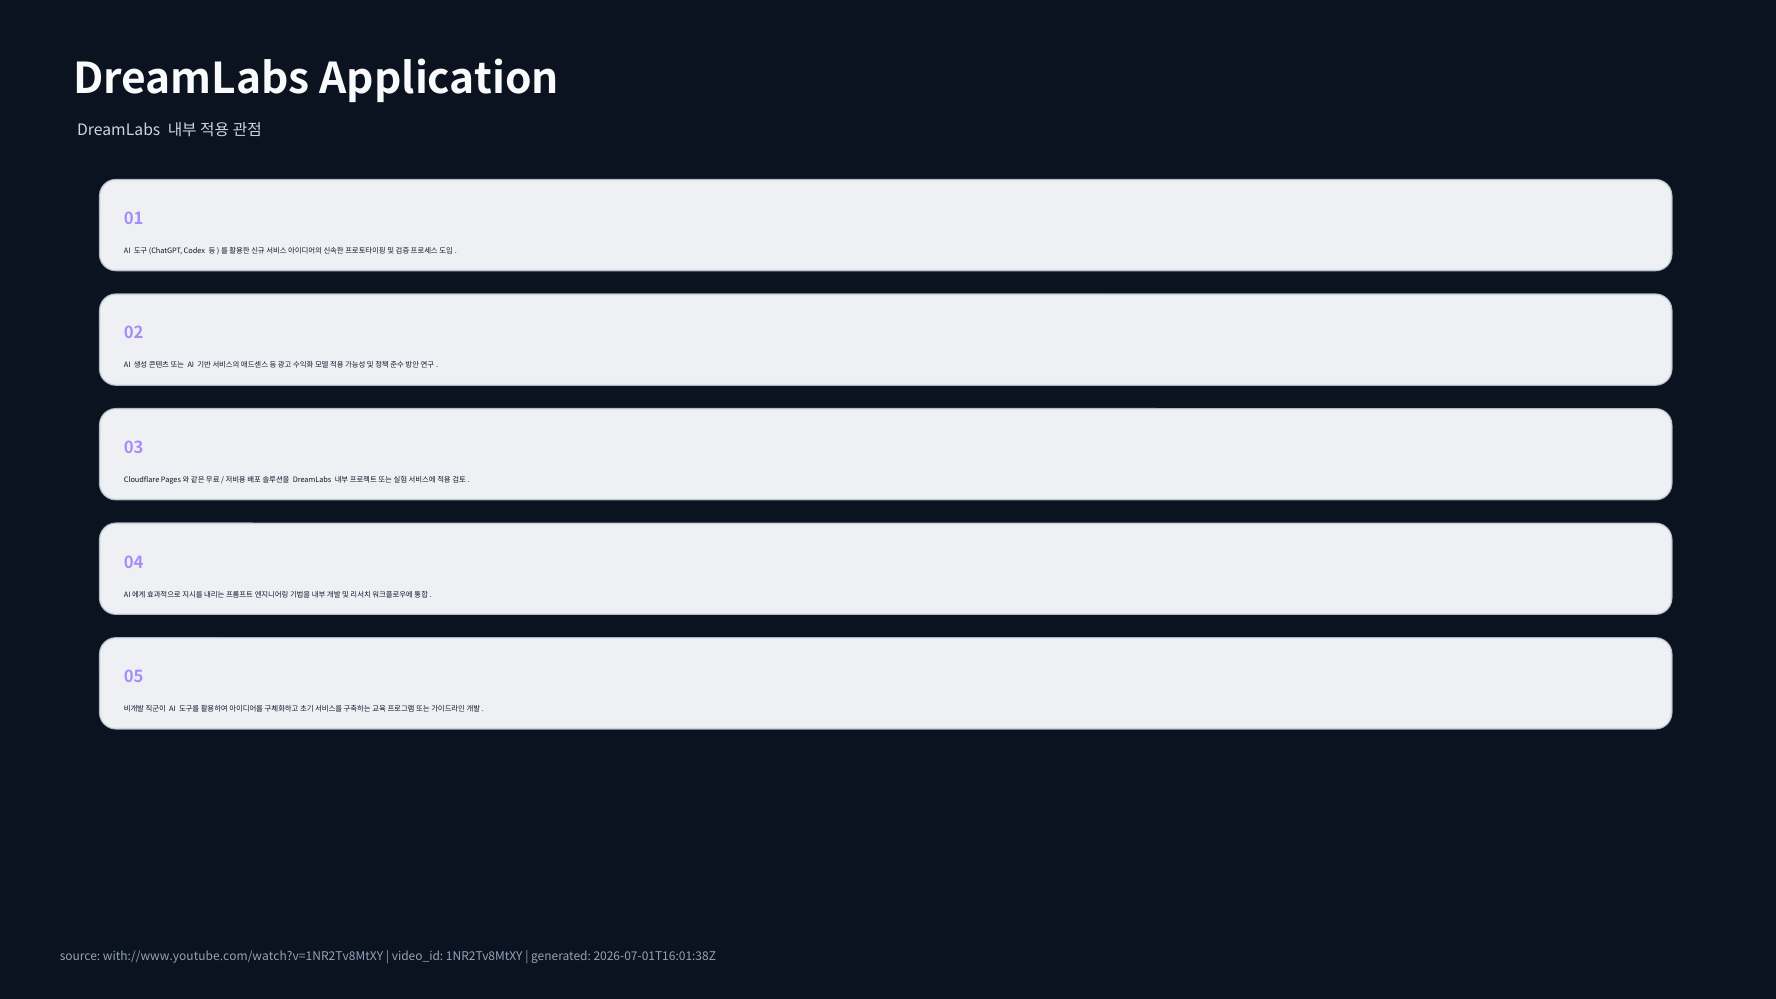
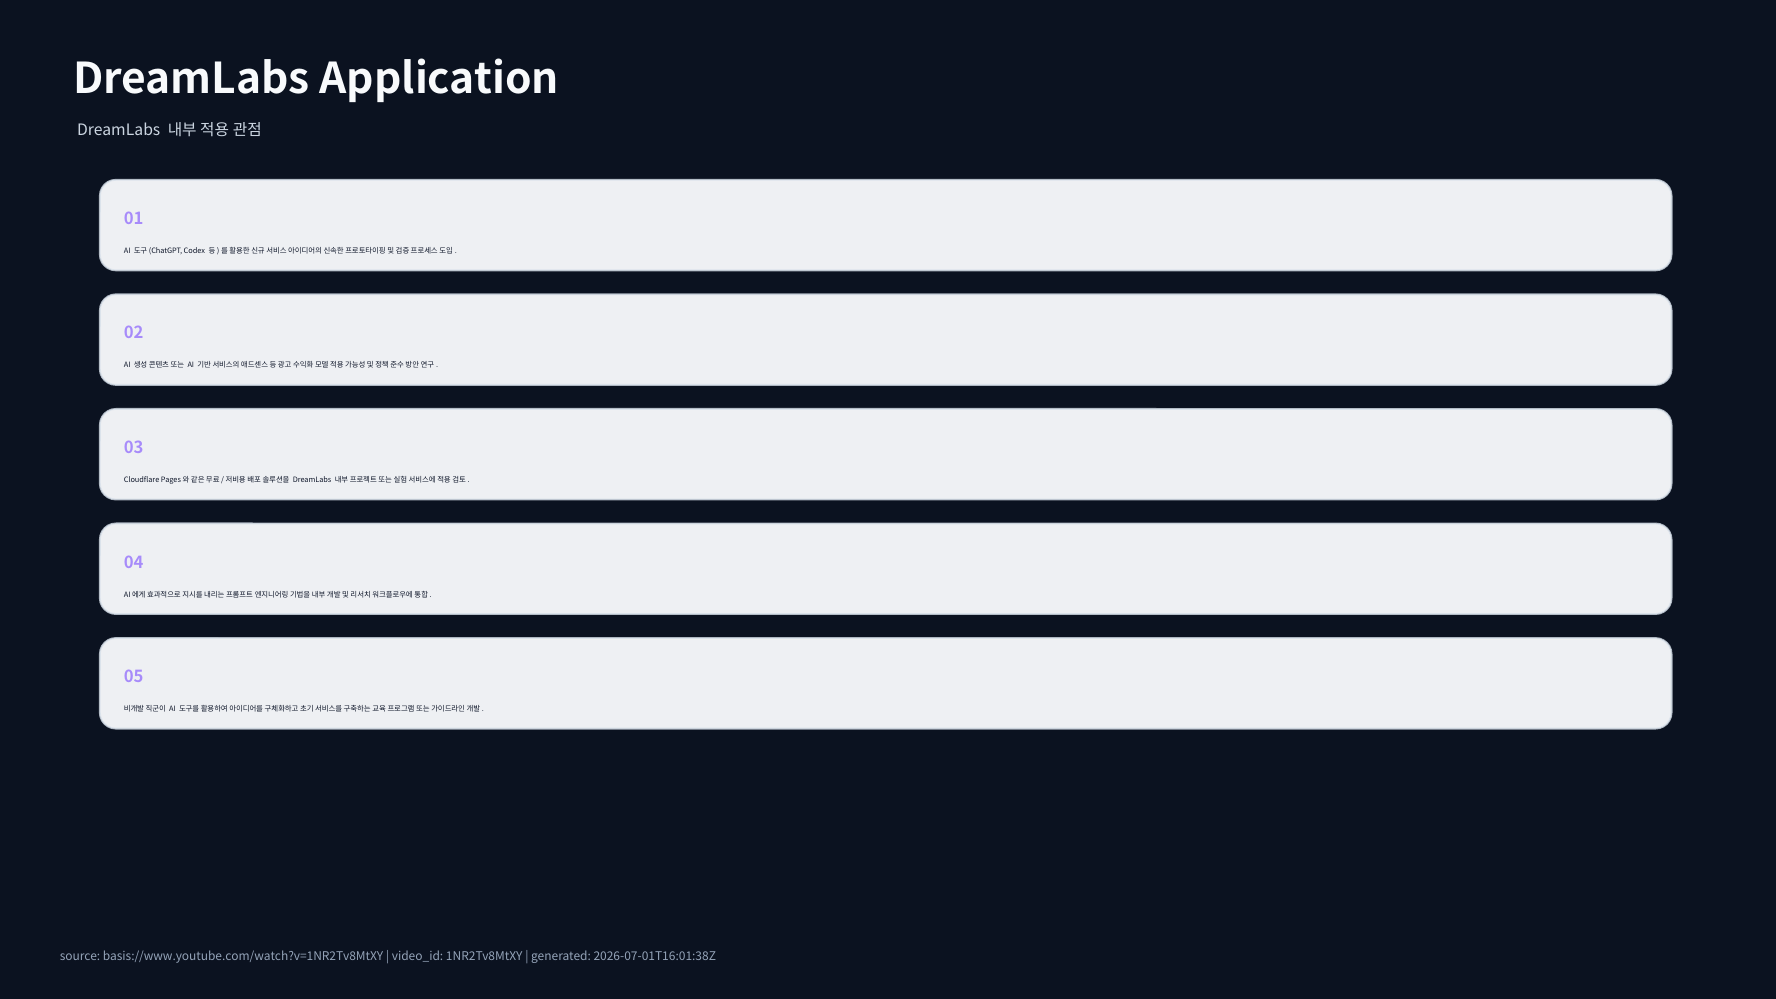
with://www.youtube.com/watch?v=1NR2Tv8MtXY: with://www.youtube.com/watch?v=1NR2Tv8MtXY -> basis://www.youtube.com/watch?v=1NR2Tv8MtXY
